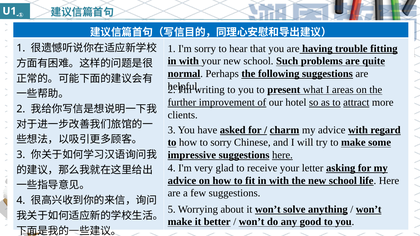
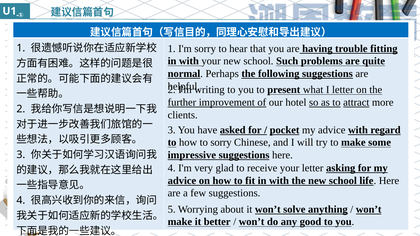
I areas: areas -> letter
charm: charm -> pocket
here at (282, 155) underline: present -> none
